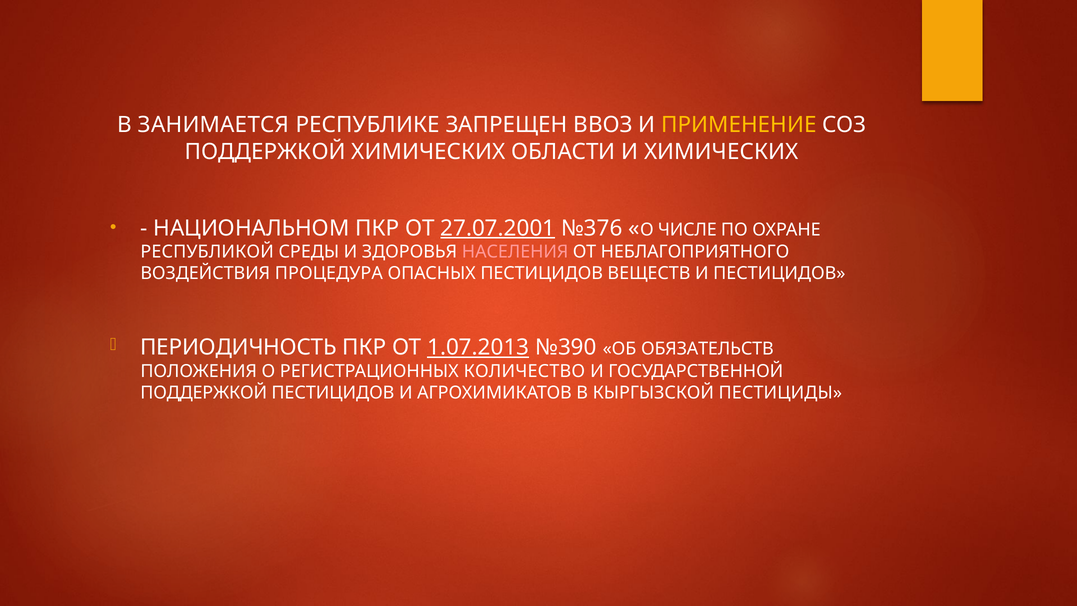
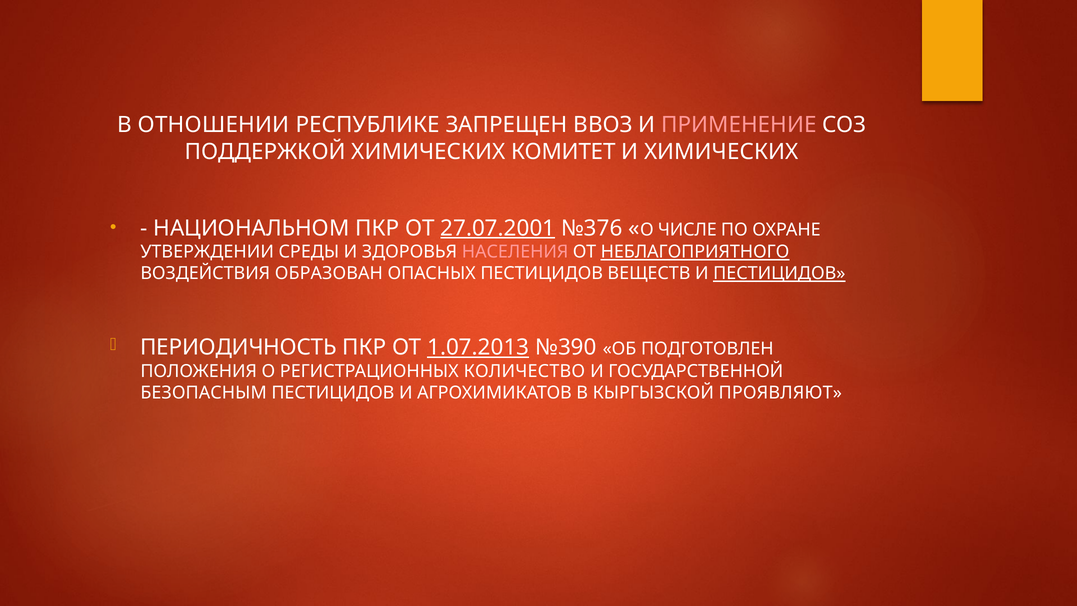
ЗАНИМАЕТСЯ: ЗАНИМАЕТСЯ -> ОТНОШЕНИИ
ПРИМЕНЕНИЕ colour: yellow -> pink
ОБЛАСТИ: ОБЛАСТИ -> КОМИТЕТ
РЕСПУБЛИКОЙ: РЕСПУБЛИКОЙ -> УТВЕРЖДЕНИИ
НЕБЛАГОПРИЯТНОГО underline: none -> present
ПРОЦЕДУРА: ПРОЦЕДУРА -> ОБРАЗОВАН
ПЕСТИЦИДОВ at (779, 274) underline: none -> present
ОБЯЗАТЕЛЬСТВ: ОБЯЗАТЕЛЬСТВ -> ПОДГОТОВЛЕН
ПОДДЕРЖКОЙ at (204, 393): ПОДДЕРЖКОЙ -> БЕЗОПАСНЫМ
ПЕСТИЦИДЫ: ПЕСТИЦИДЫ -> ПРОЯВЛЯЮТ
